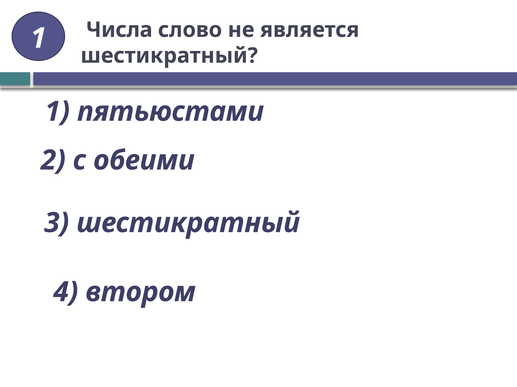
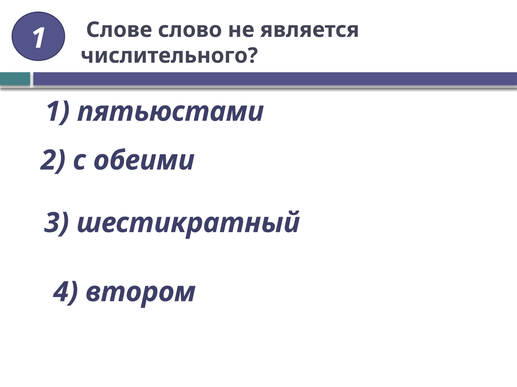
Числа: Числа -> Слове
шестикратный at (169, 56): шестикратный -> числительного
